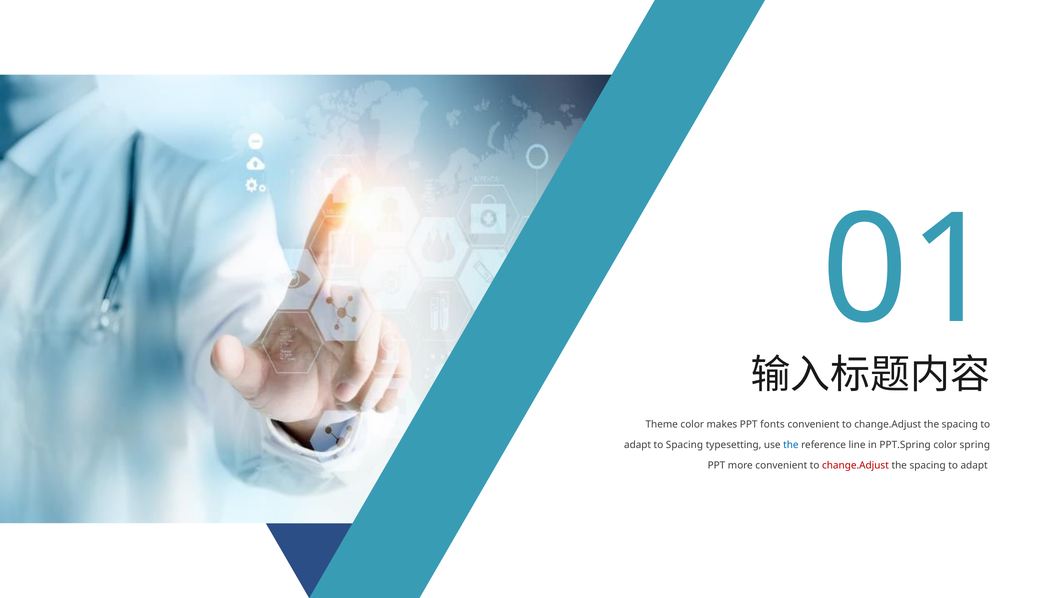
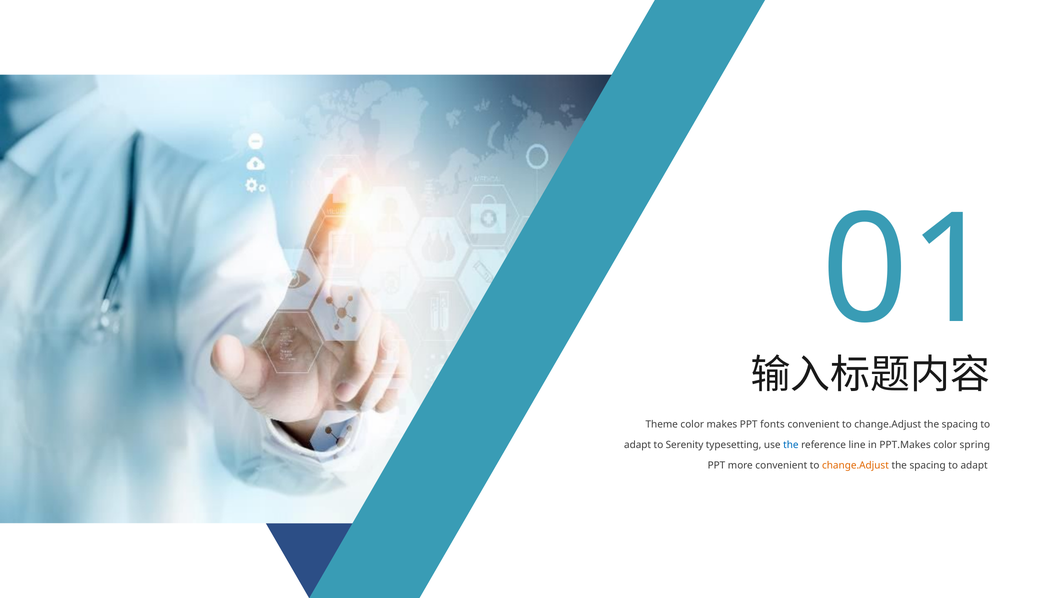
to Spacing: Spacing -> Serenity
PPT.Spring: PPT.Spring -> PPT.Makes
change.Adjust at (855, 466) colour: red -> orange
